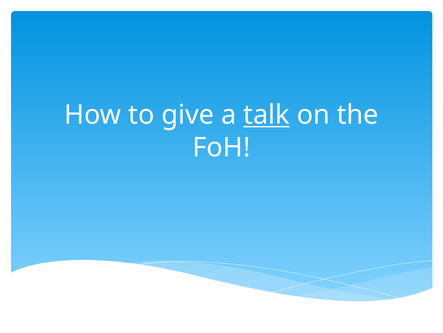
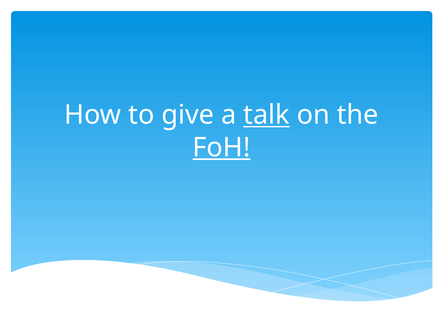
FoH underline: none -> present
